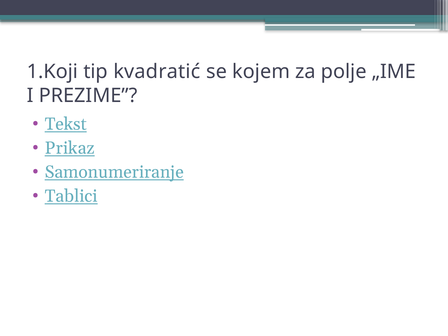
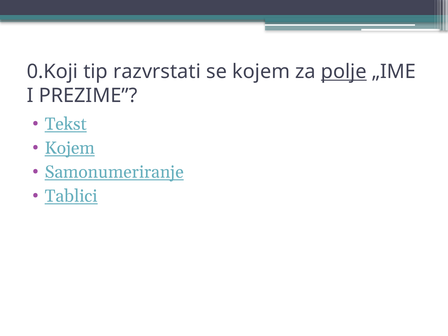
1.Koji: 1.Koji -> 0.Koji
kvadratić: kvadratić -> razvrstati
polje underline: none -> present
Prikaz at (70, 148): Prikaz -> Kojem
